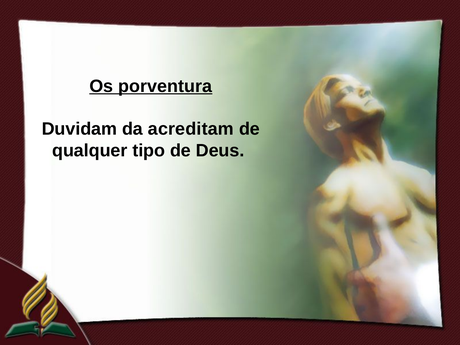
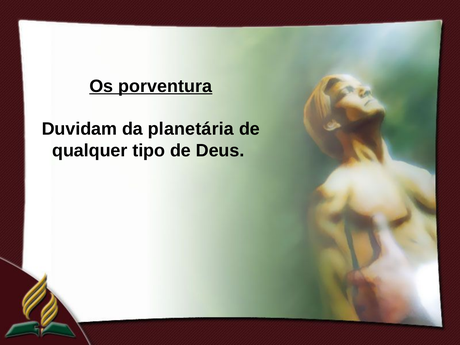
acreditam: acreditam -> planetária
